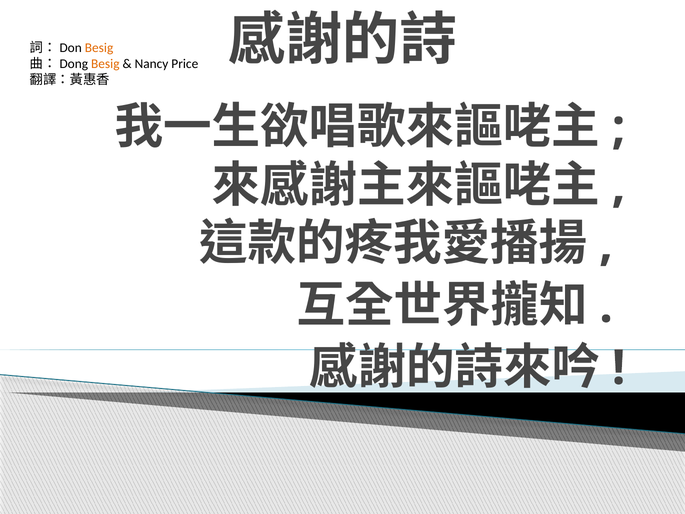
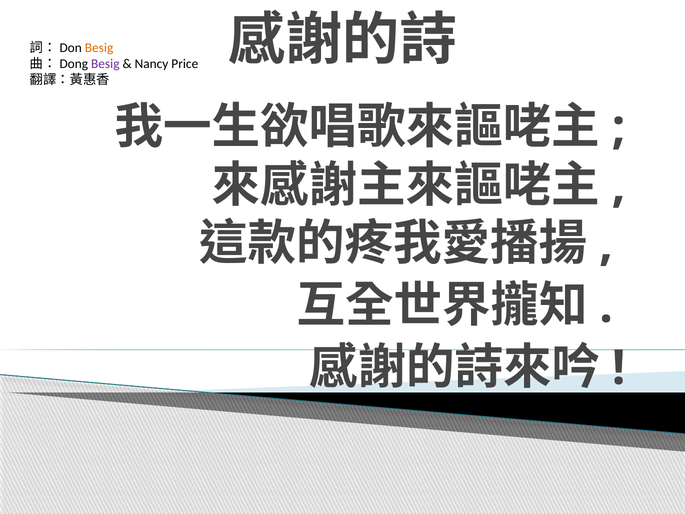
Besig at (105, 64) colour: orange -> purple
